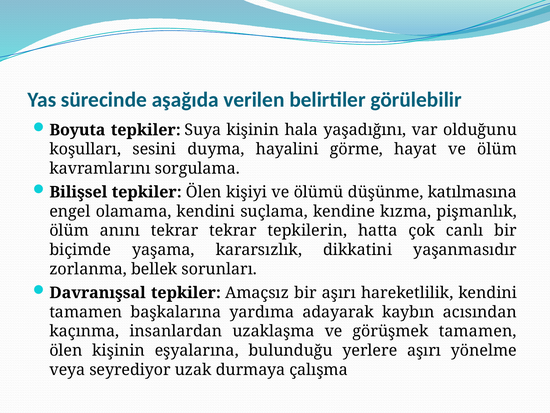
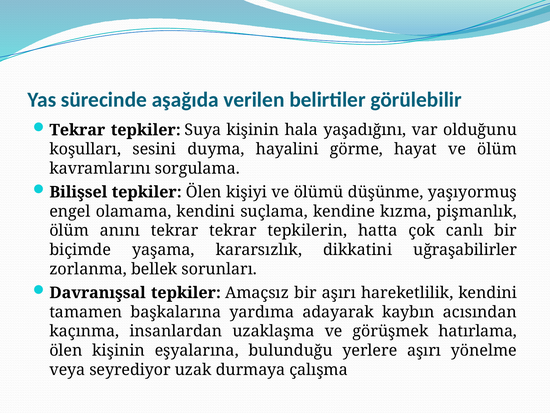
Boyuta at (77, 130): Boyuta -> Tekrar
katılmasına: katılmasına -> yaşıyormuş
yaşanmasıdır: yaşanmasıdır -> uğraşabilirler
görüşmek tamamen: tamamen -> hatırlama
